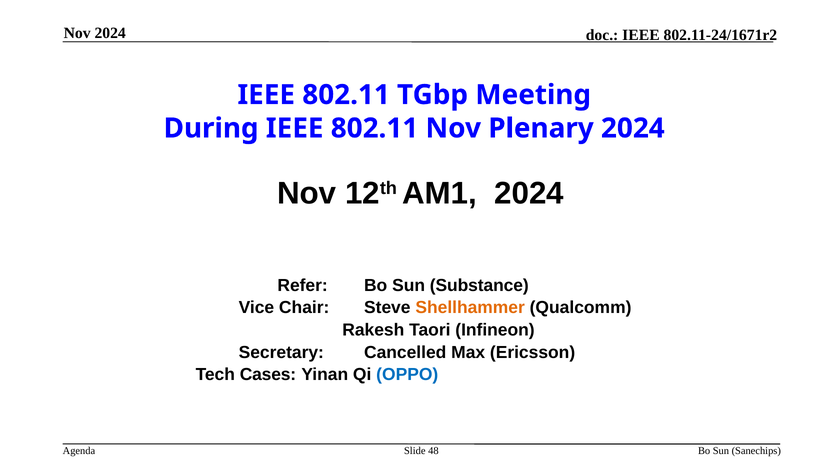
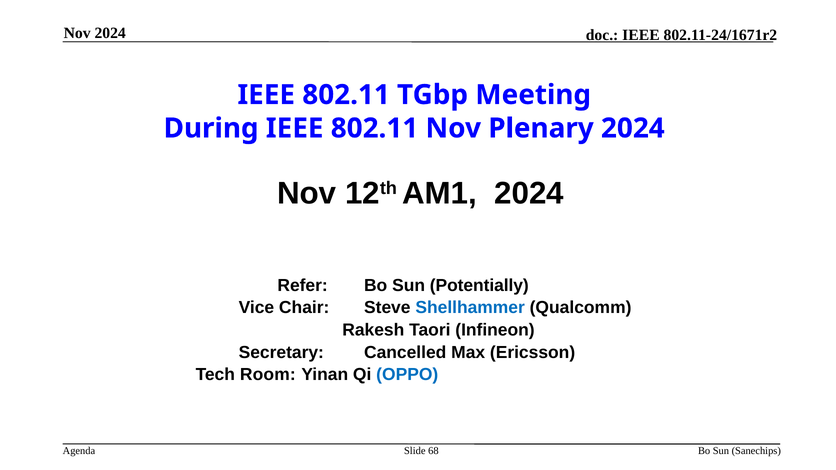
Substance: Substance -> Potentially
Shellhammer colour: orange -> blue
Cases: Cases -> Room
48: 48 -> 68
